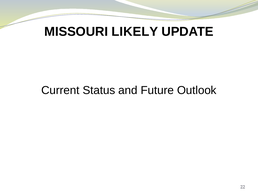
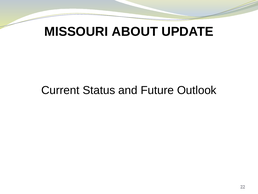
LIKELY: LIKELY -> ABOUT
